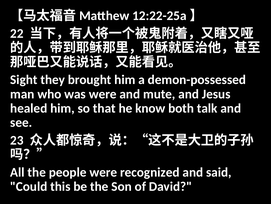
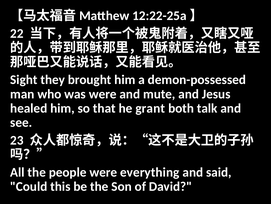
know: know -> grant
recognized: recognized -> everything
